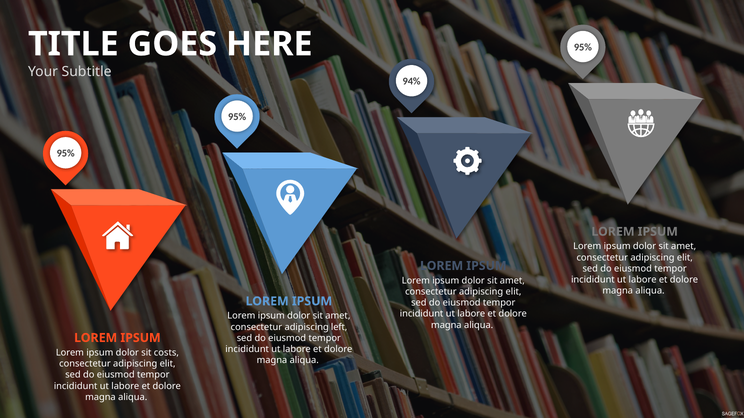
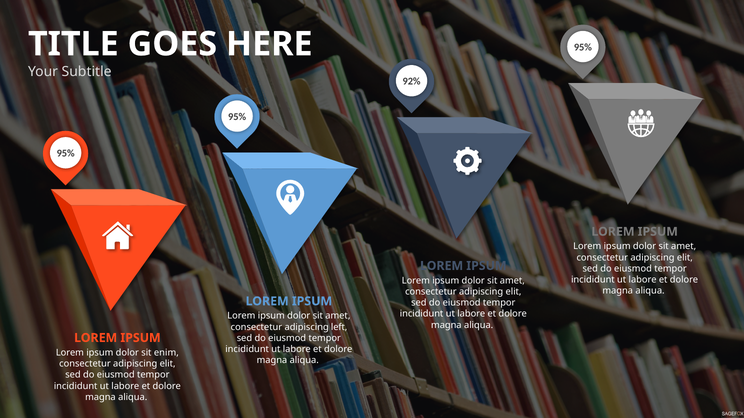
94%: 94% -> 92%
costs: costs -> enim
